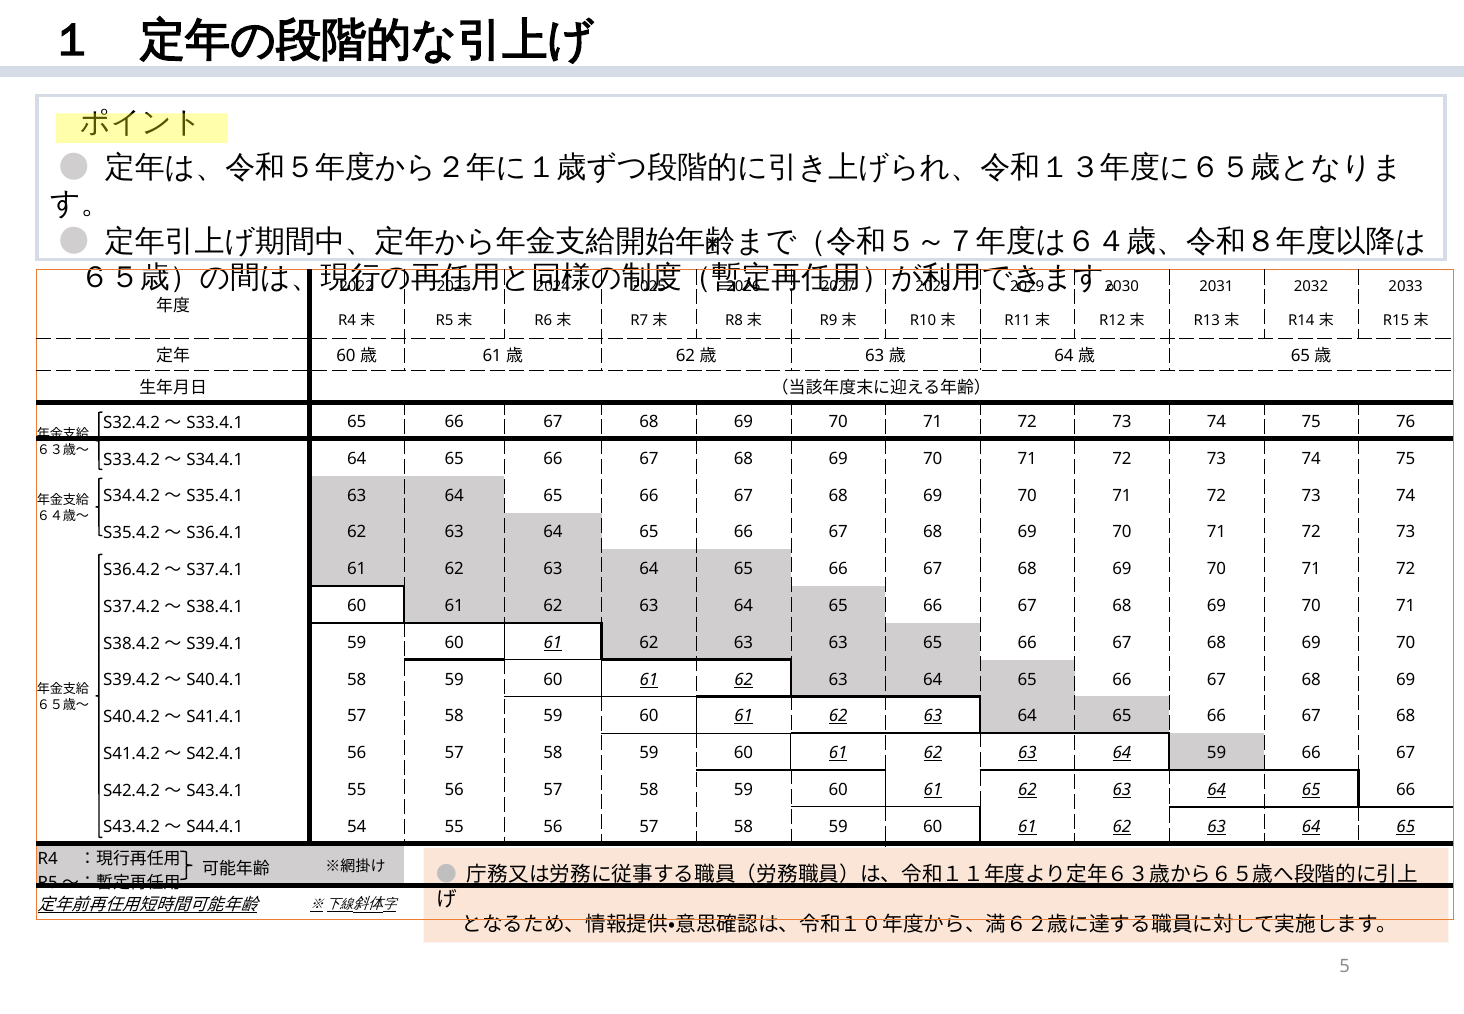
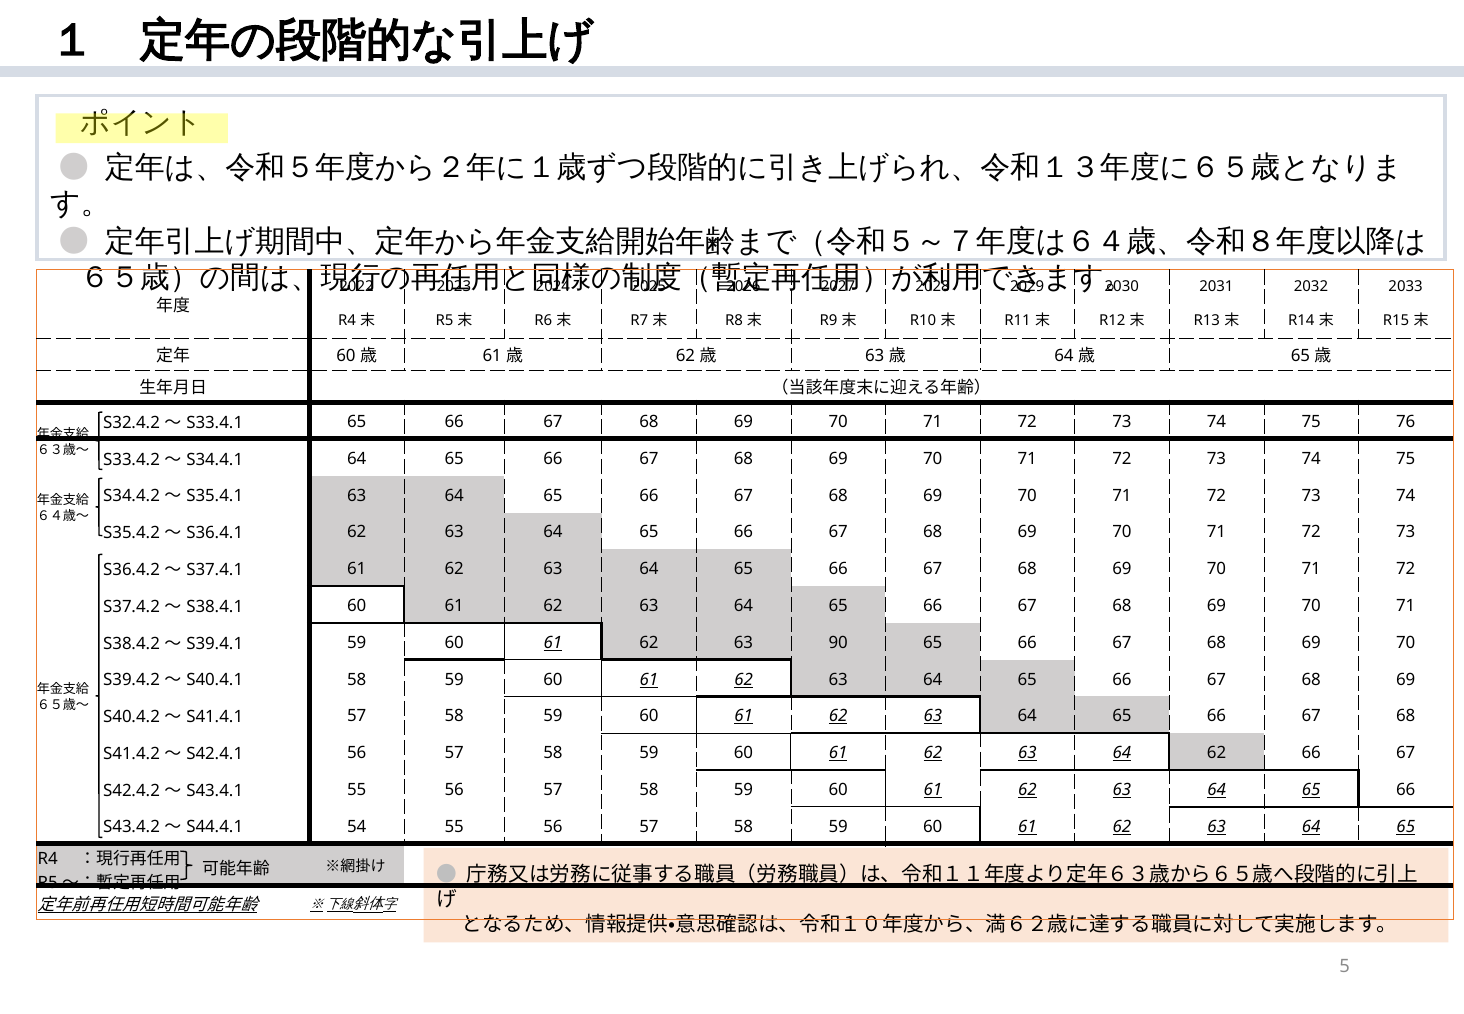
63 63: 63 -> 90
64 59: 59 -> 62
